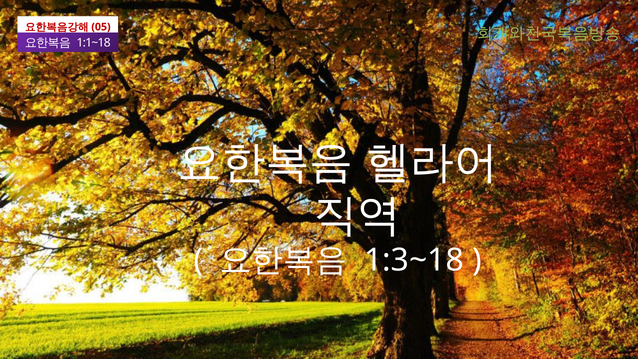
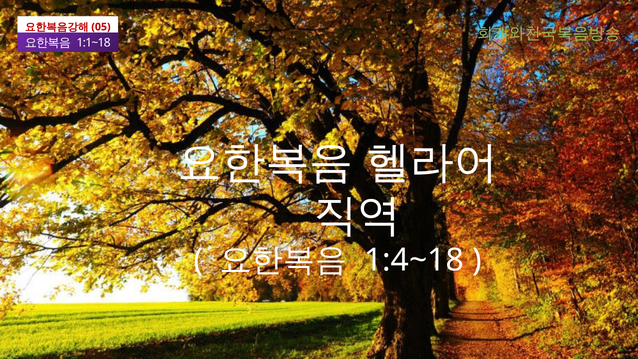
1:3~18: 1:3~18 -> 1:4~18
